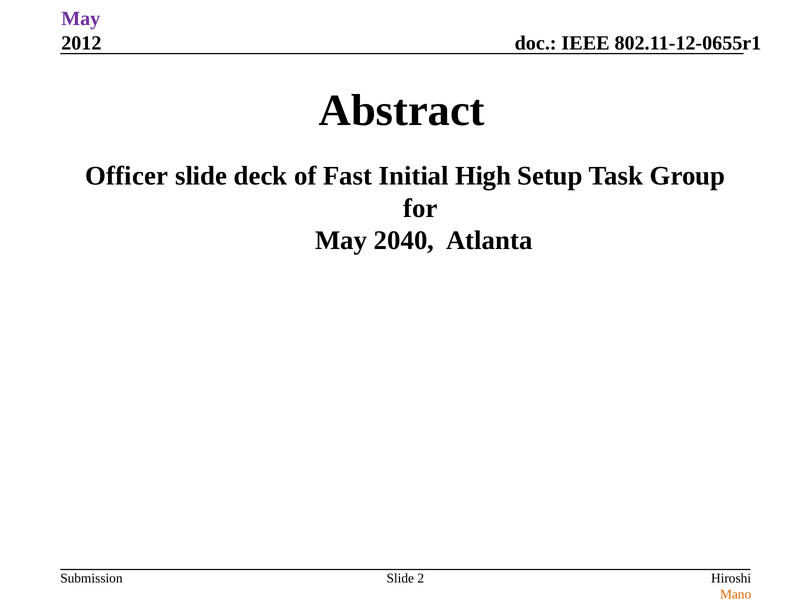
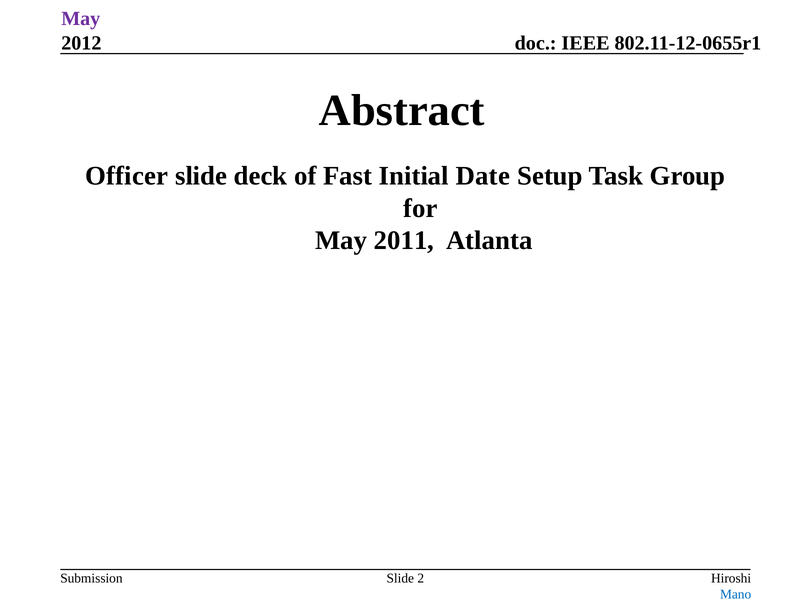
High: High -> Date
2040: 2040 -> 2011
Mano colour: orange -> blue
